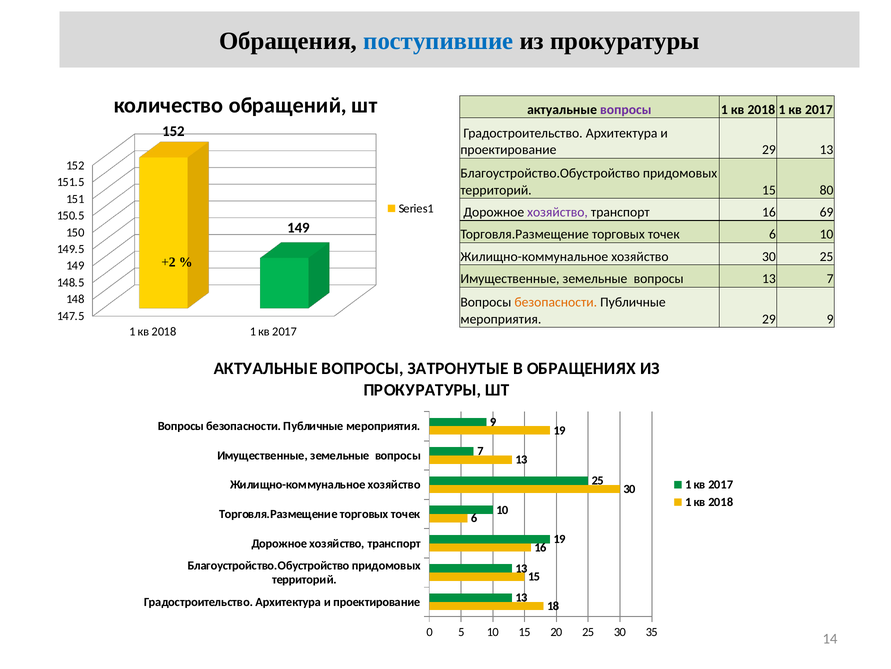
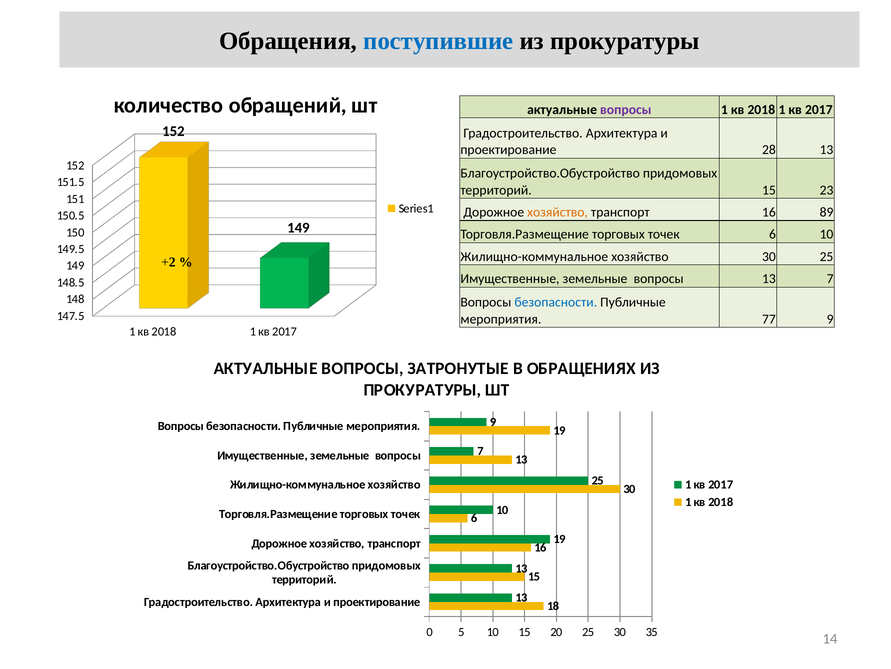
проектирование 29: 29 -> 28
80: 80 -> 23
хозяйство at (558, 212) colour: purple -> orange
69: 69 -> 89
безопасности at (556, 302) colour: orange -> blue
мероприятия 29: 29 -> 77
